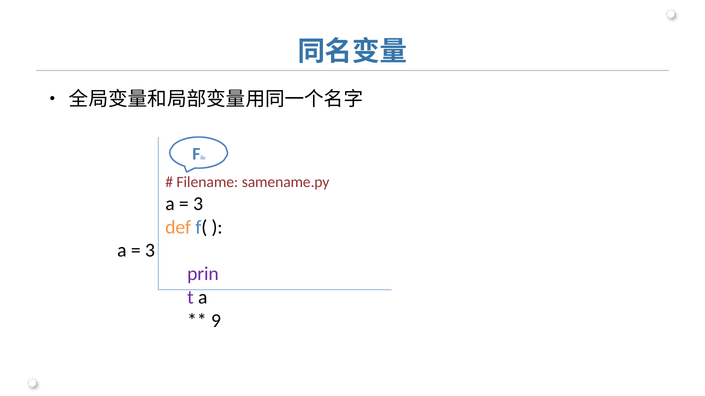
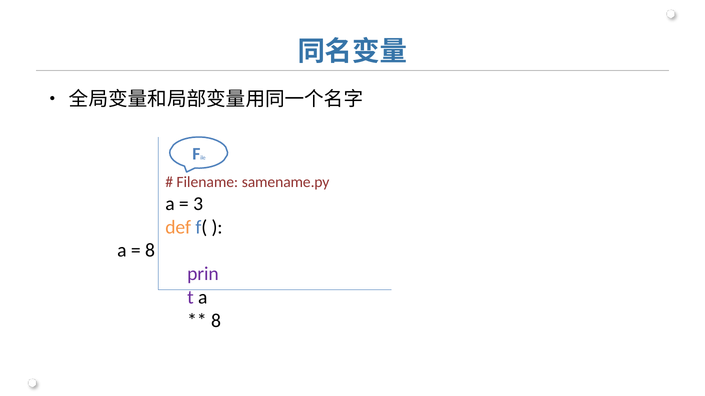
3 at (150, 251): 3 -> 8
9 at (216, 321): 9 -> 8
